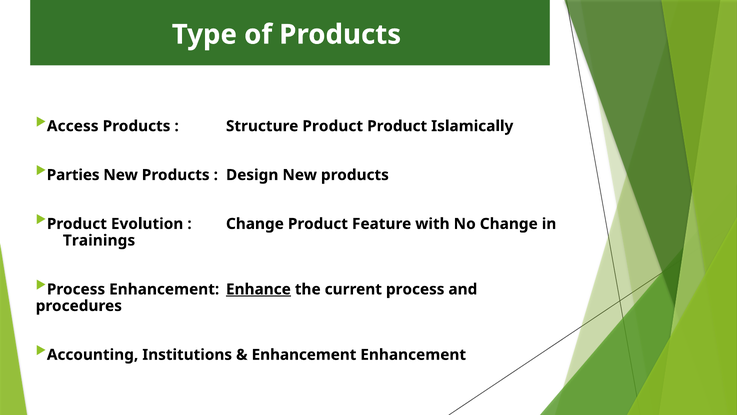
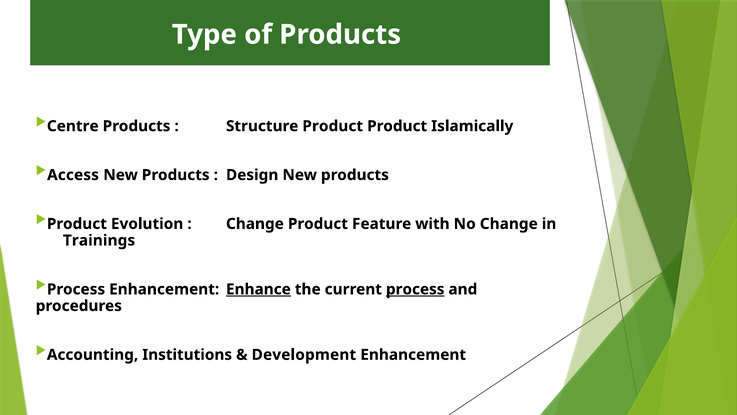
Access: Access -> Centre
Parties: Parties -> Access
process at (415, 289) underline: none -> present
Enhancement at (304, 354): Enhancement -> Development
